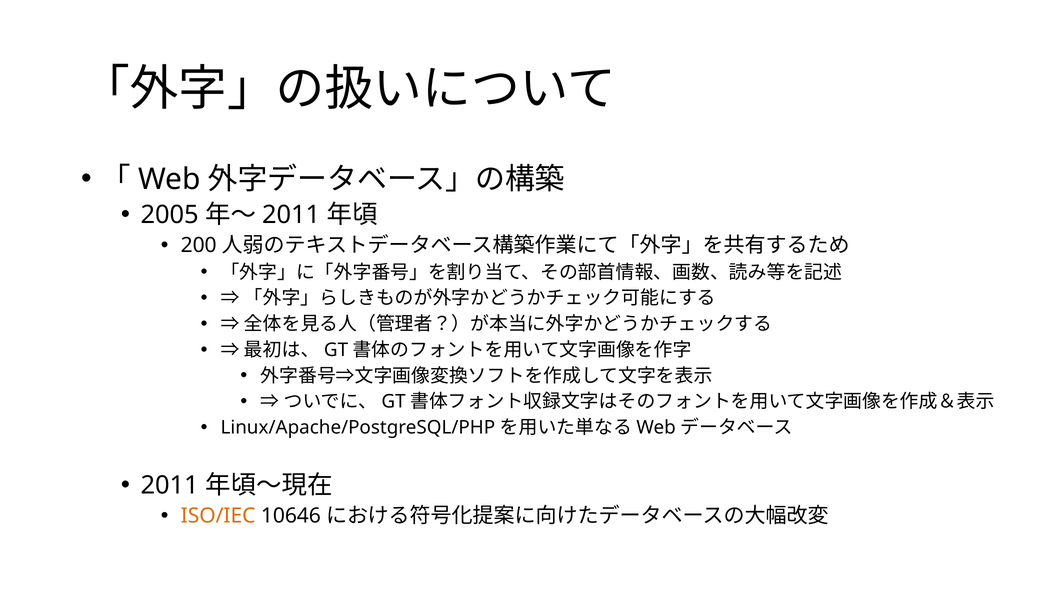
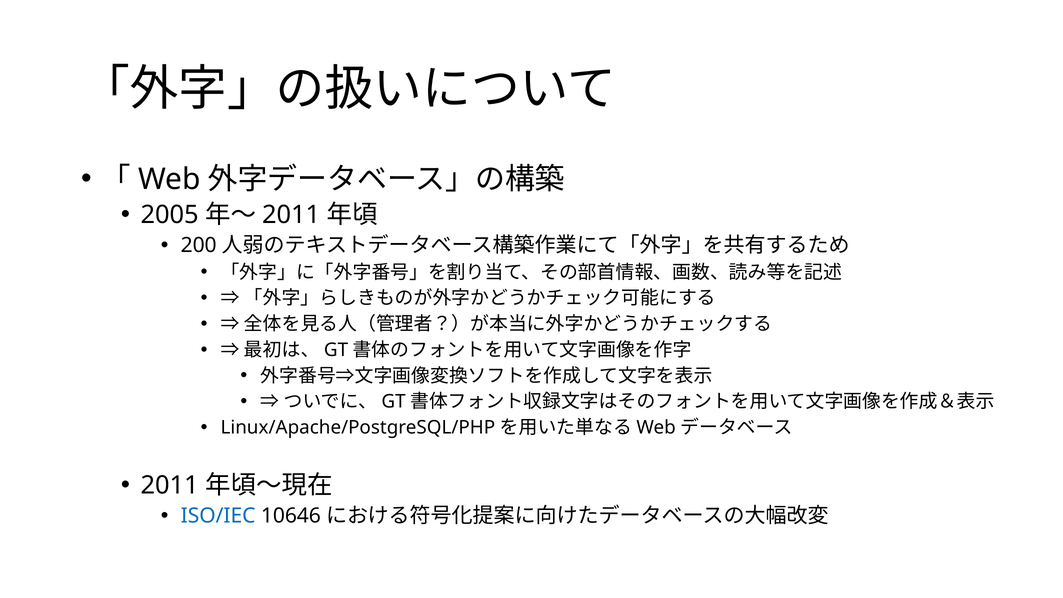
ISO/IEC colour: orange -> blue
